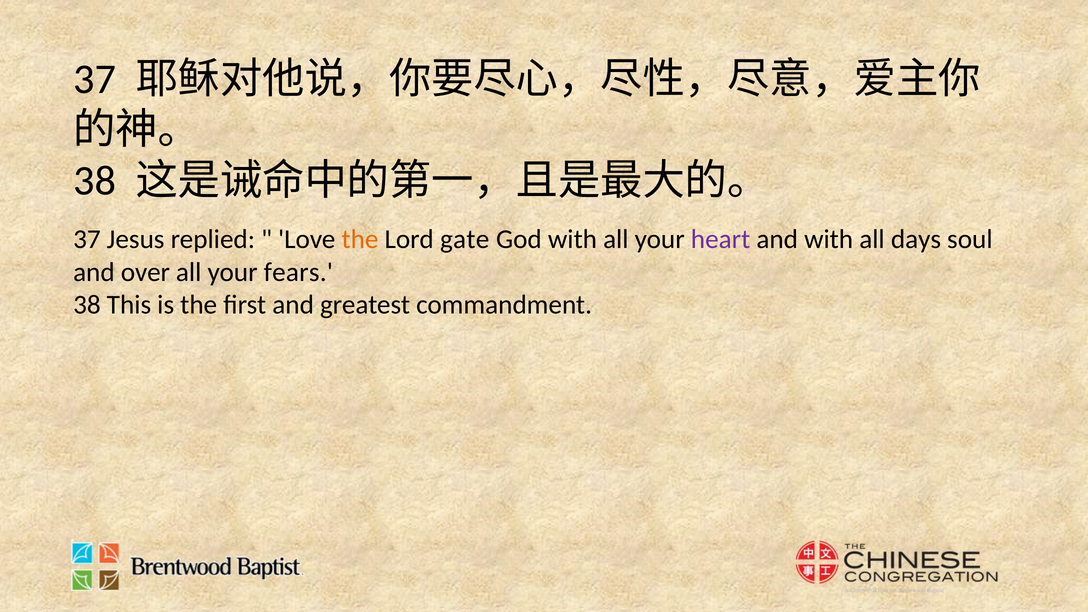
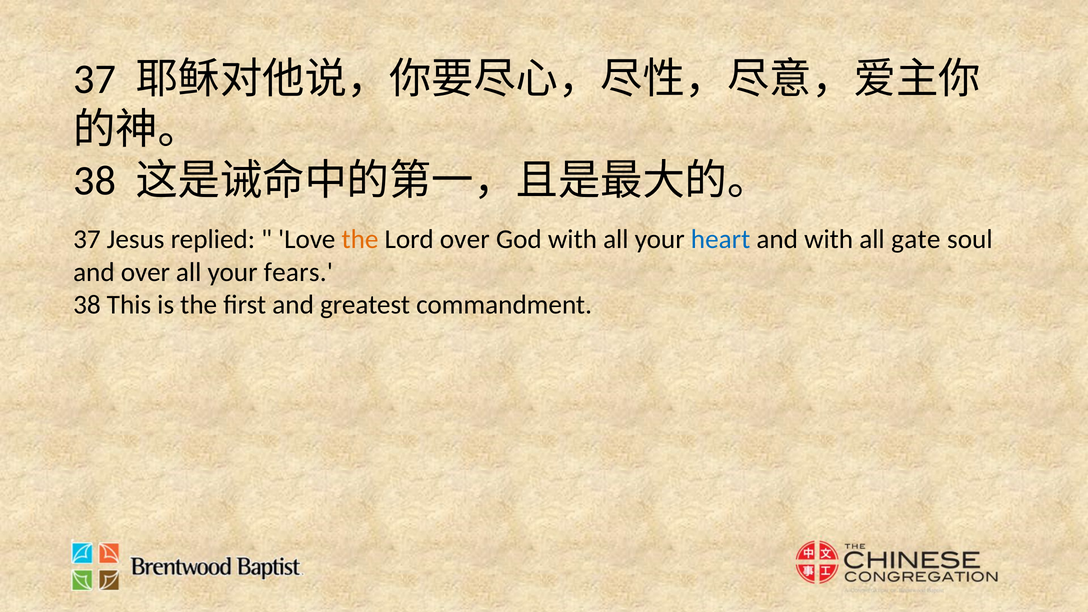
Lord gate: gate -> over
heart colour: purple -> blue
days: days -> gate
